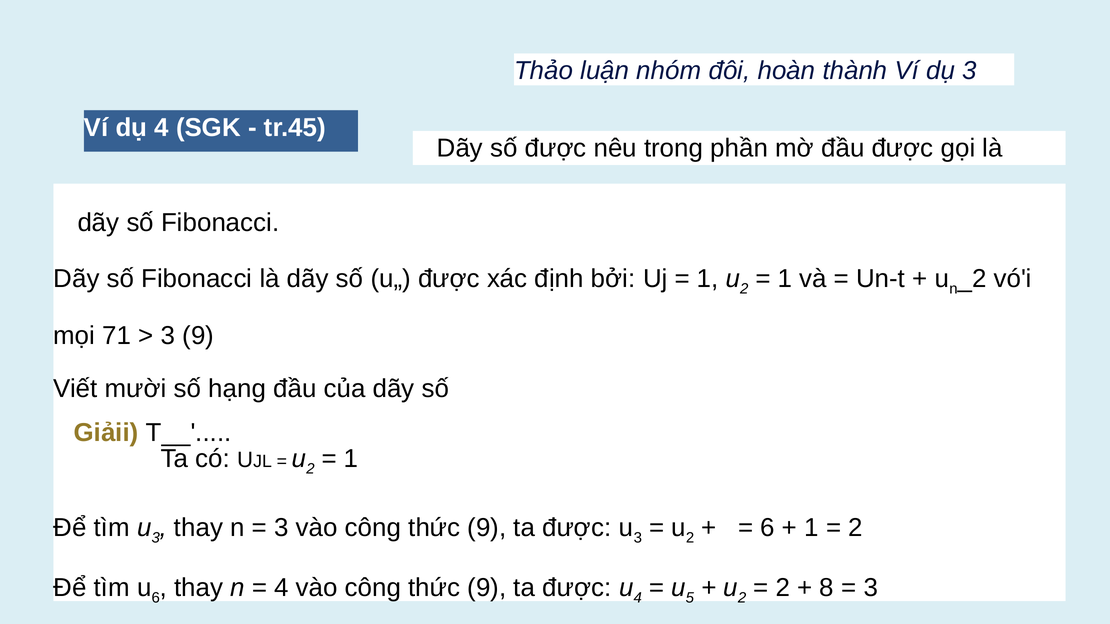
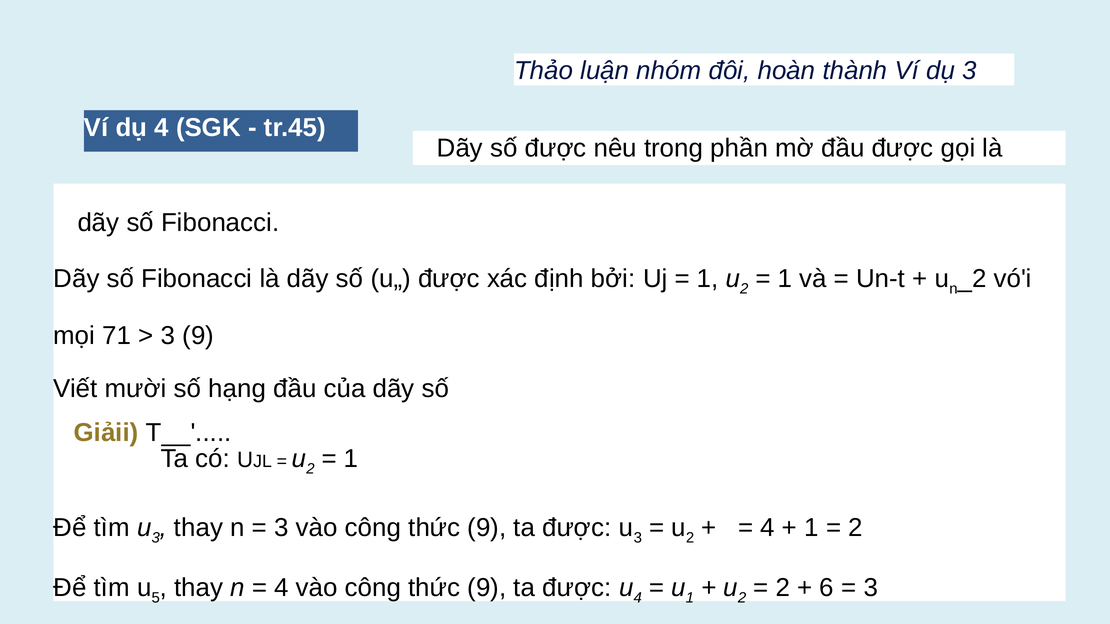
6 at (768, 528): 6 -> 4
6 at (156, 598): 6 -> 5
5 at (690, 598): 5 -> 1
8: 8 -> 6
